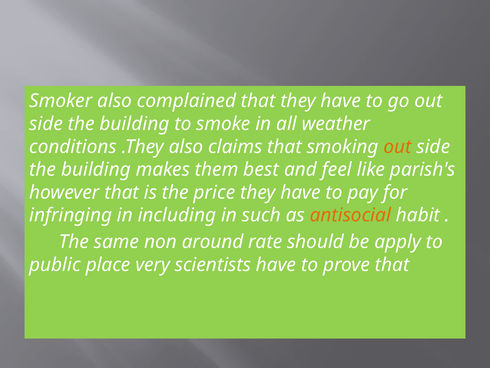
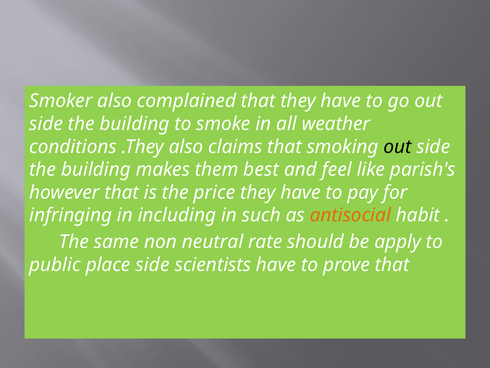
out at (398, 147) colour: orange -> black
around: around -> neutral
place very: very -> side
